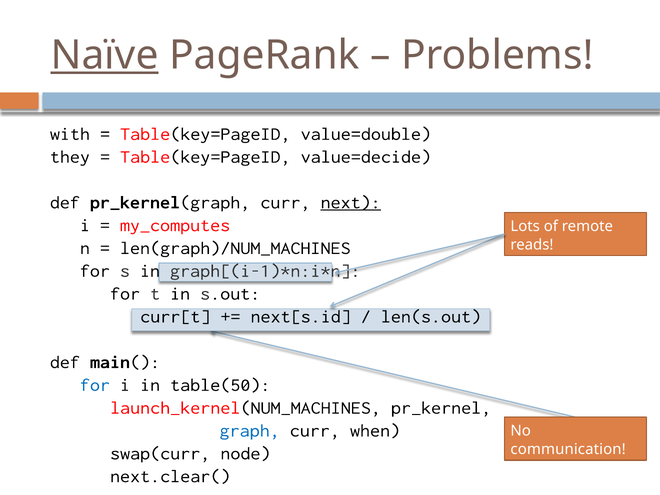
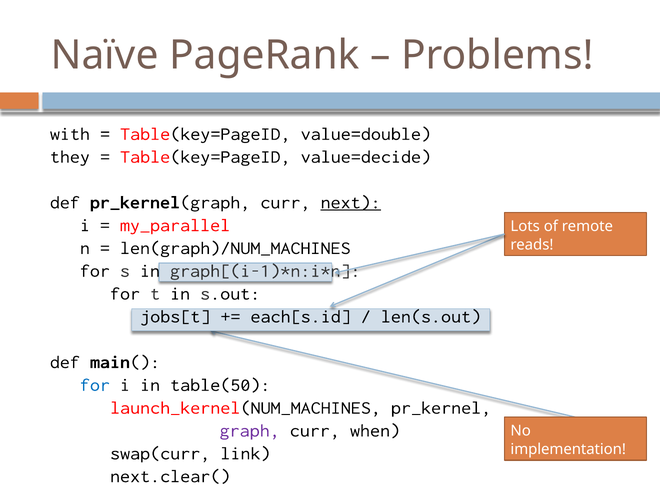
Naïve underline: present -> none
my_computes: my_computes -> my_parallel
curr[t: curr[t -> jobs[t
next[s.id: next[s.id -> each[s.id
graph colour: blue -> purple
communication: communication -> implementation
node: node -> link
